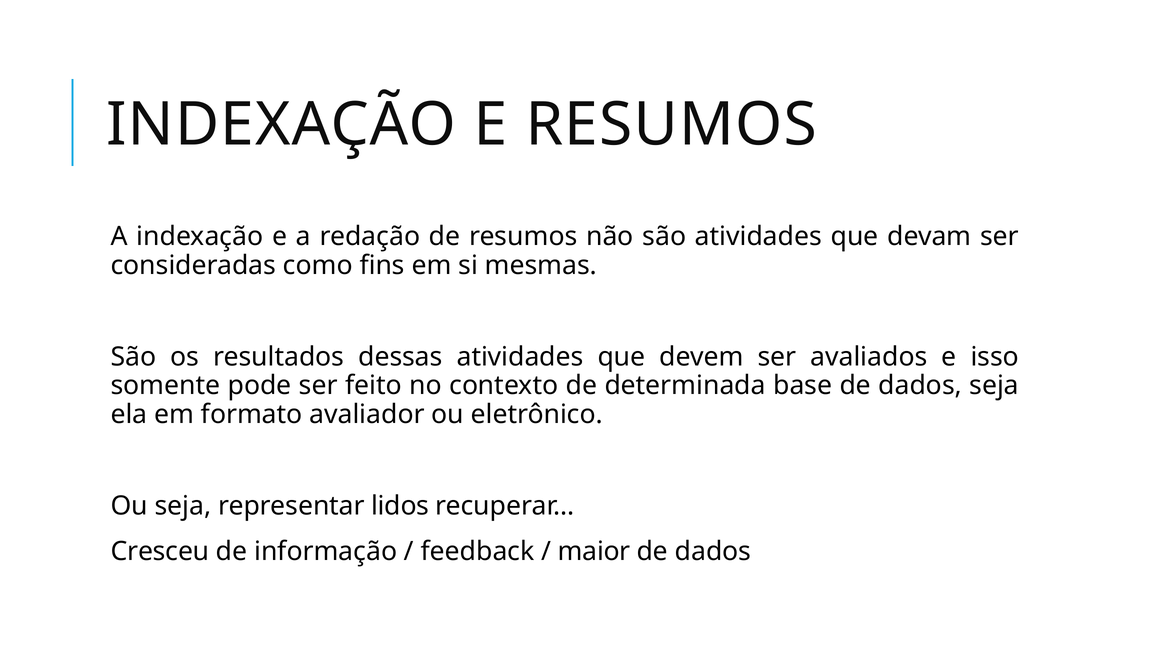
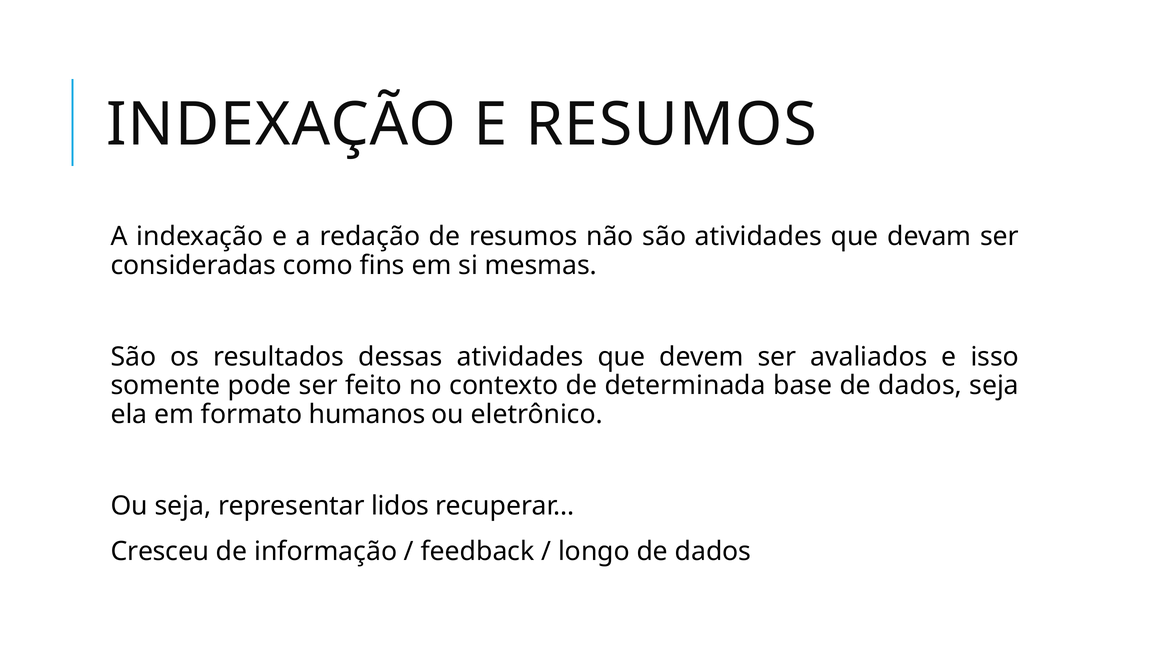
avaliador: avaliador -> humanos
maior: maior -> longo
